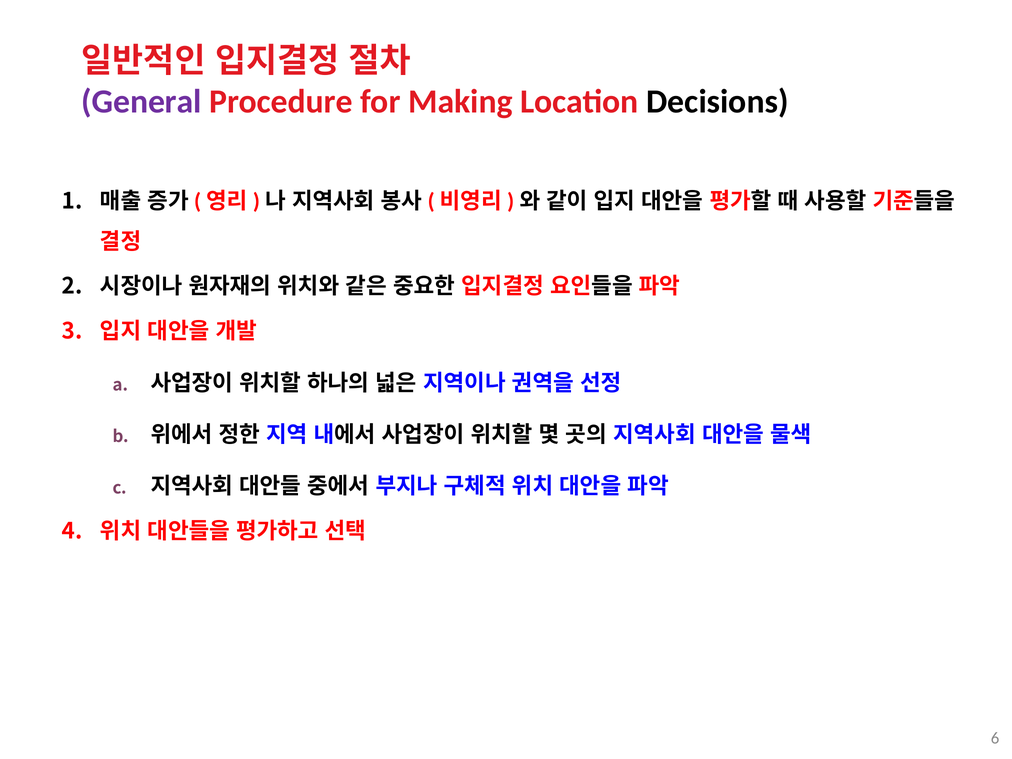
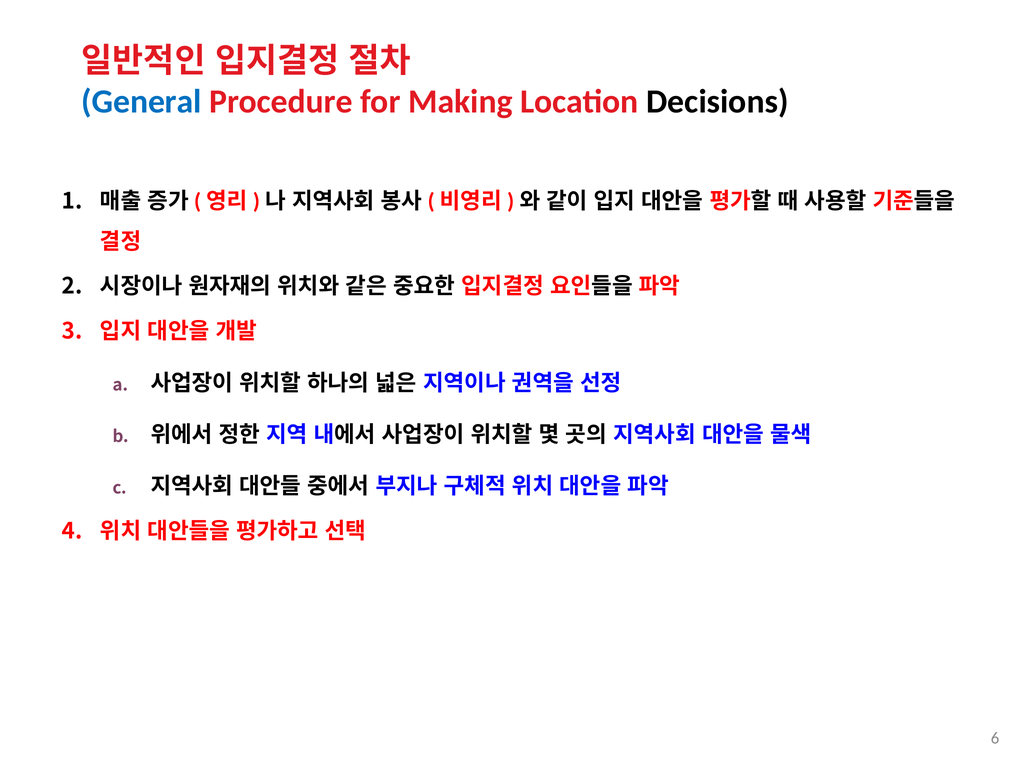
General colour: purple -> blue
